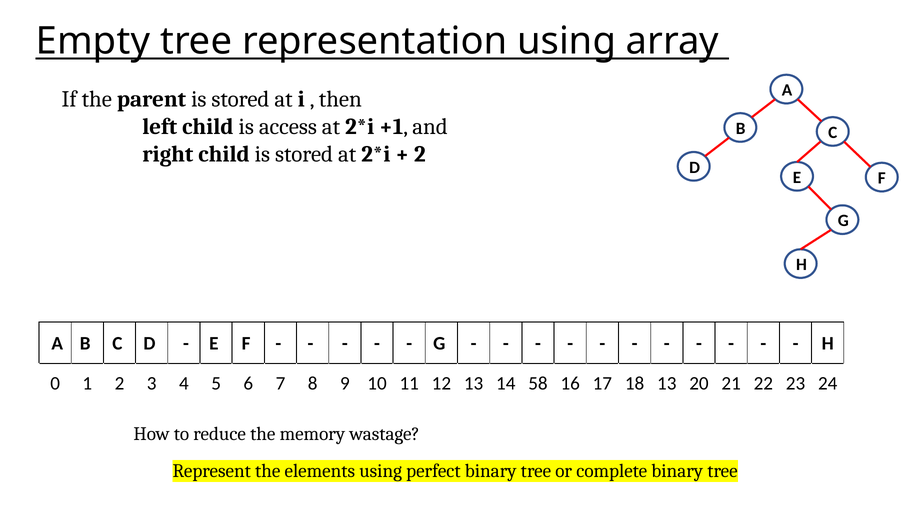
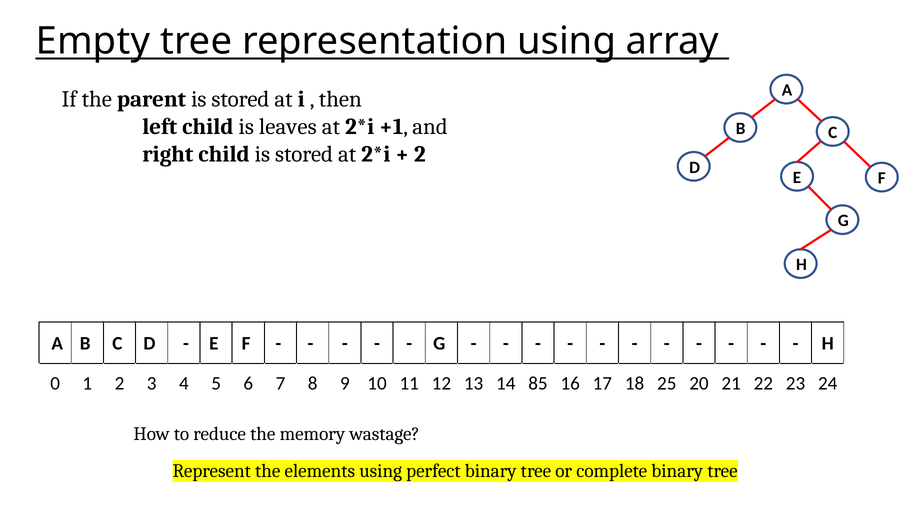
access: access -> leaves
58: 58 -> 85
18 13: 13 -> 25
